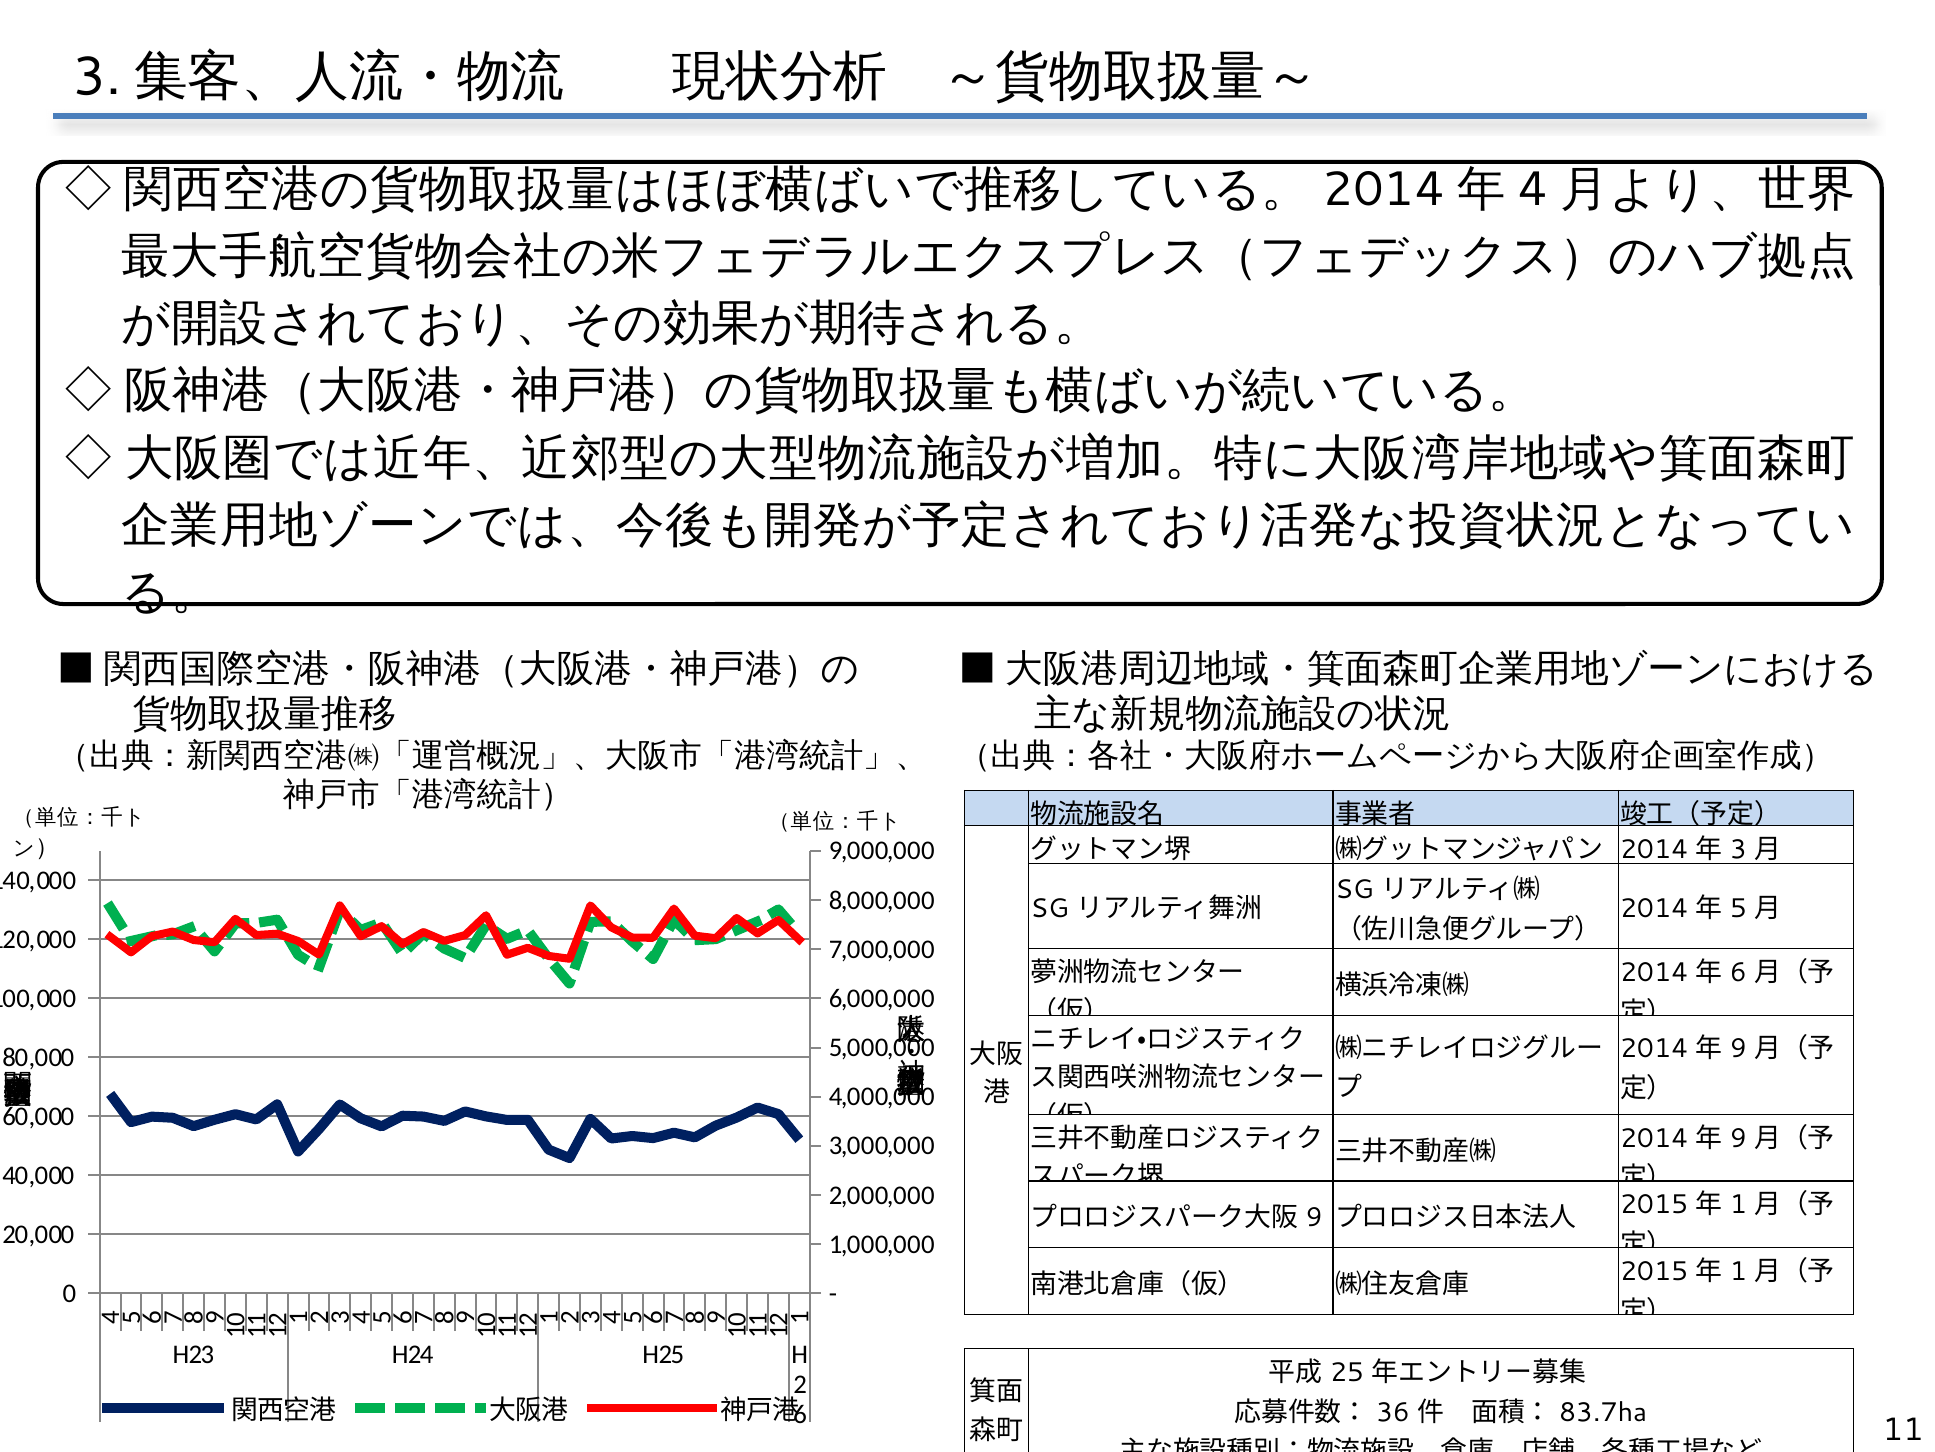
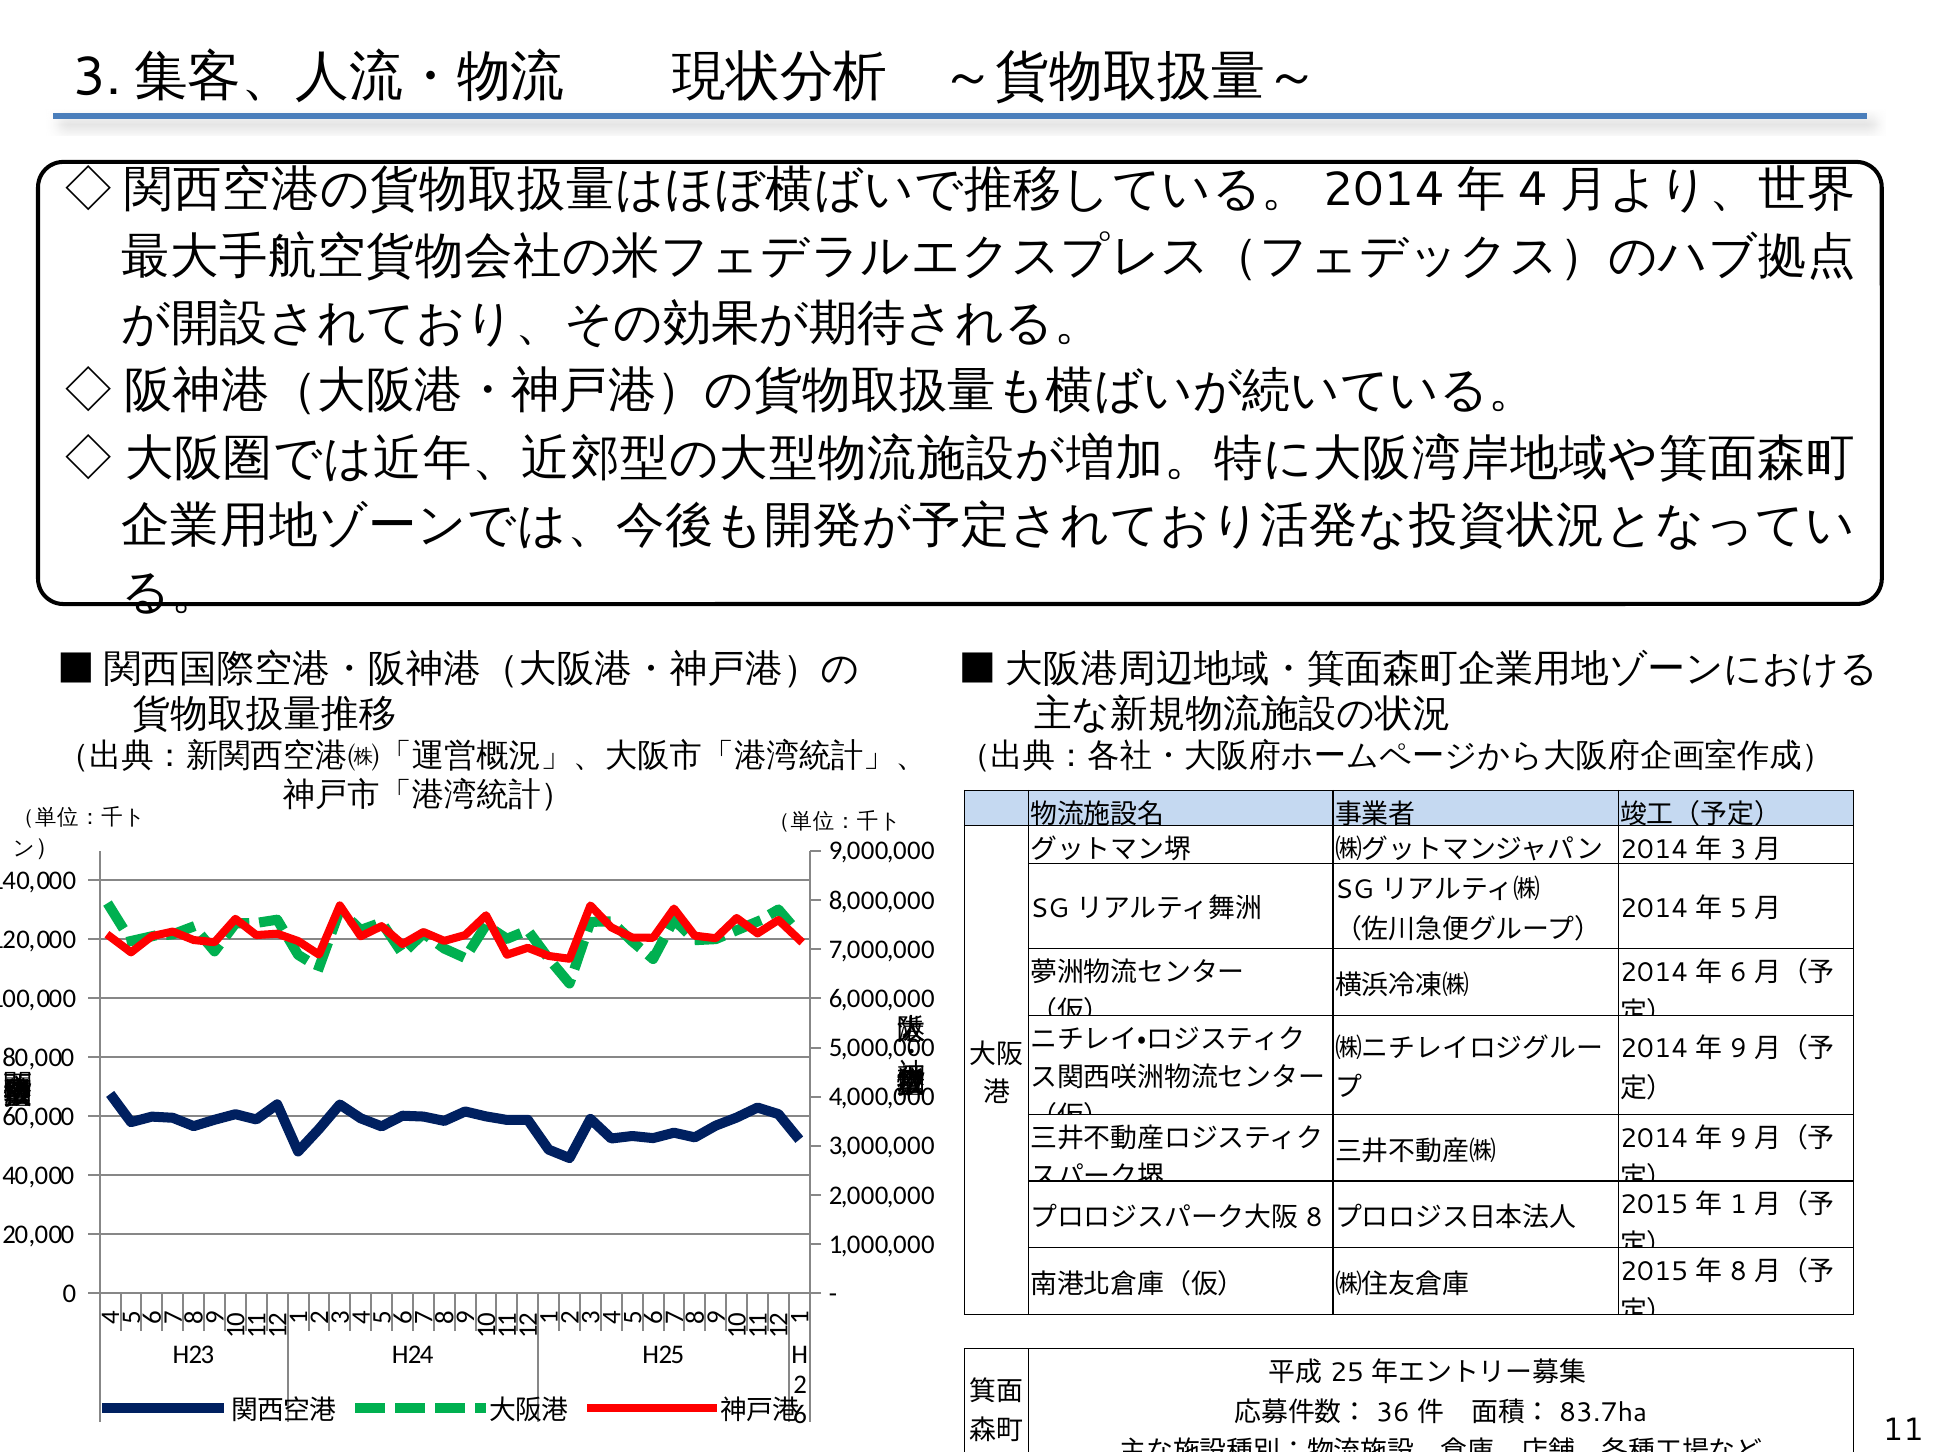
9 at (1314, 1217): 9 -> 8
1 at (1738, 1271): 1 -> 8
